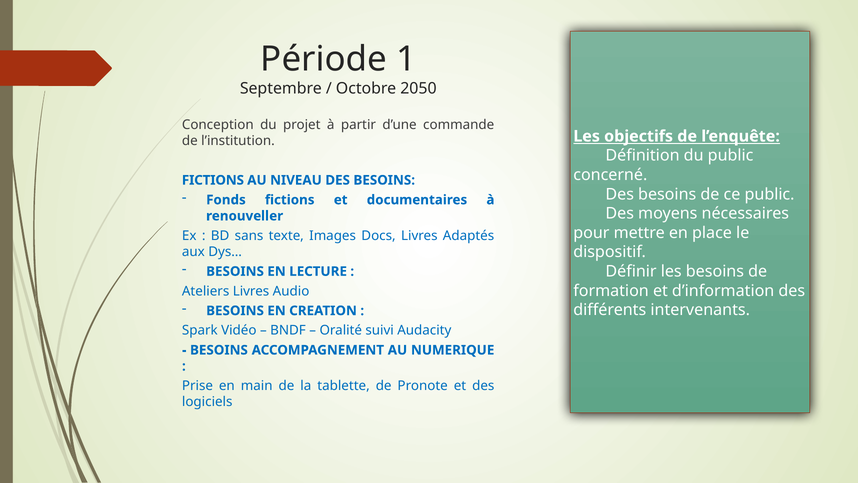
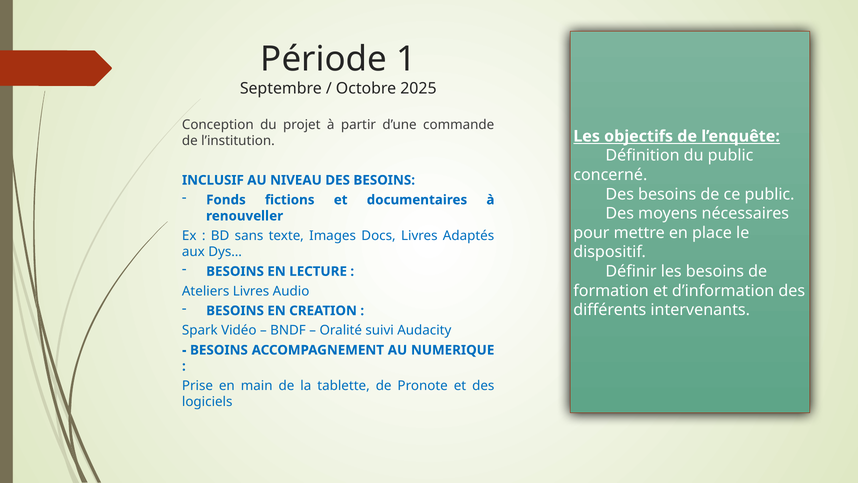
2050: 2050 -> 2025
FICTIONS at (213, 180): FICTIONS -> INCLUSIF
